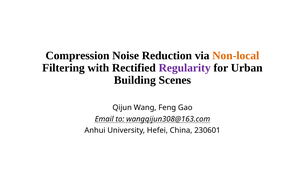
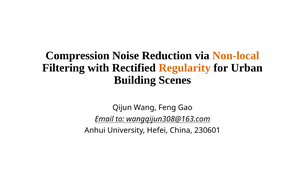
Regularity colour: purple -> orange
